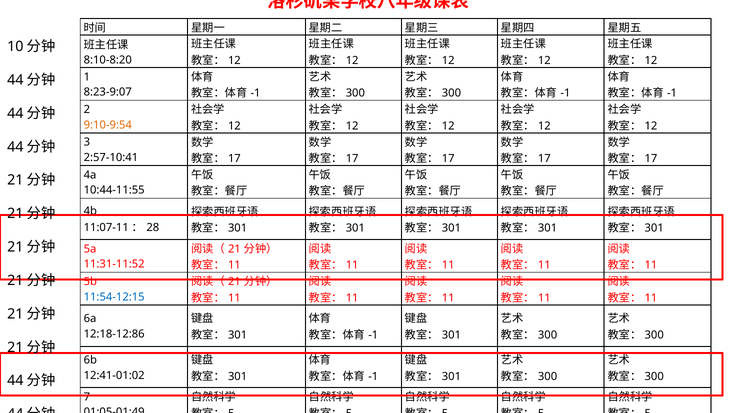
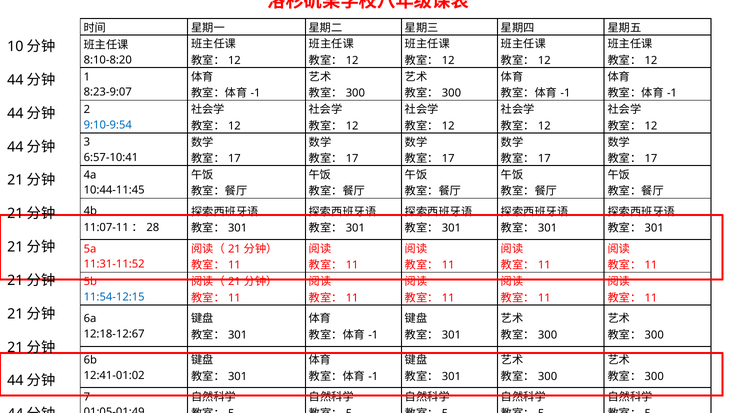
9:10-9:54 colour: orange -> blue
2:57-10:41: 2:57-10:41 -> 6:57-10:41
10:44-11:55: 10:44-11:55 -> 10:44-11:45
12:18-12:86: 12:18-12:86 -> 12:18-12:67
